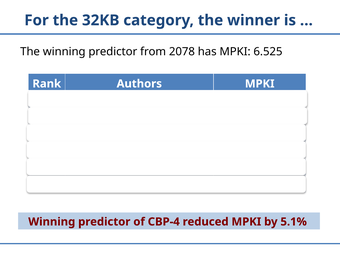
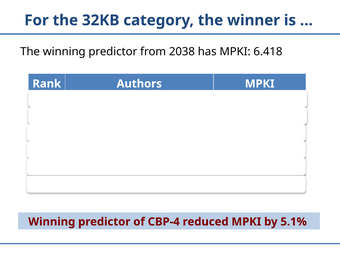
2078: 2078 -> 2038
6.525: 6.525 -> 6.418
